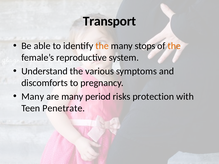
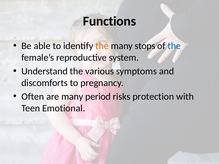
Transport: Transport -> Functions
the at (174, 46) colour: orange -> blue
Many at (33, 97): Many -> Often
Penetrate: Penetrate -> Emotional
